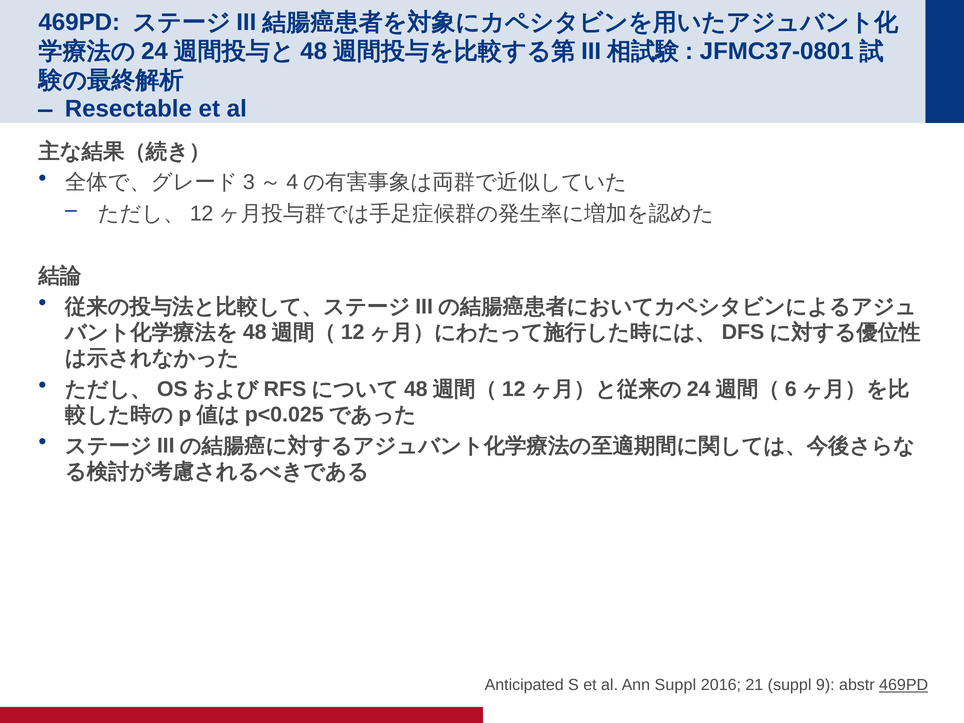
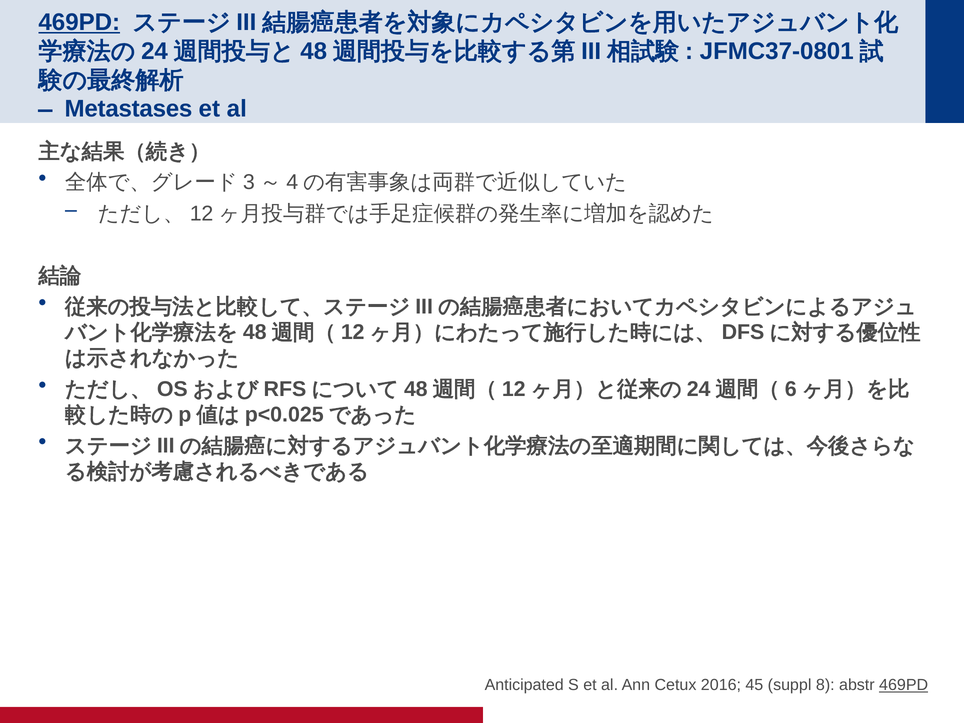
469PD at (79, 22) underline: none -> present
Resectable: Resectable -> Metastases
Ann Suppl: Suppl -> Cetux
21: 21 -> 45
9: 9 -> 8
